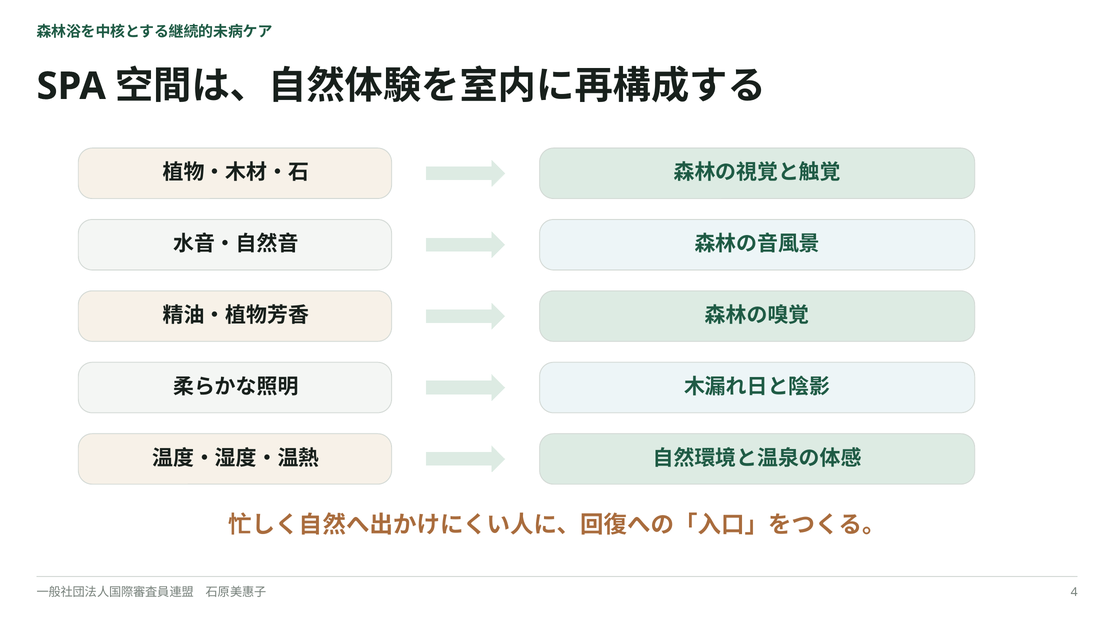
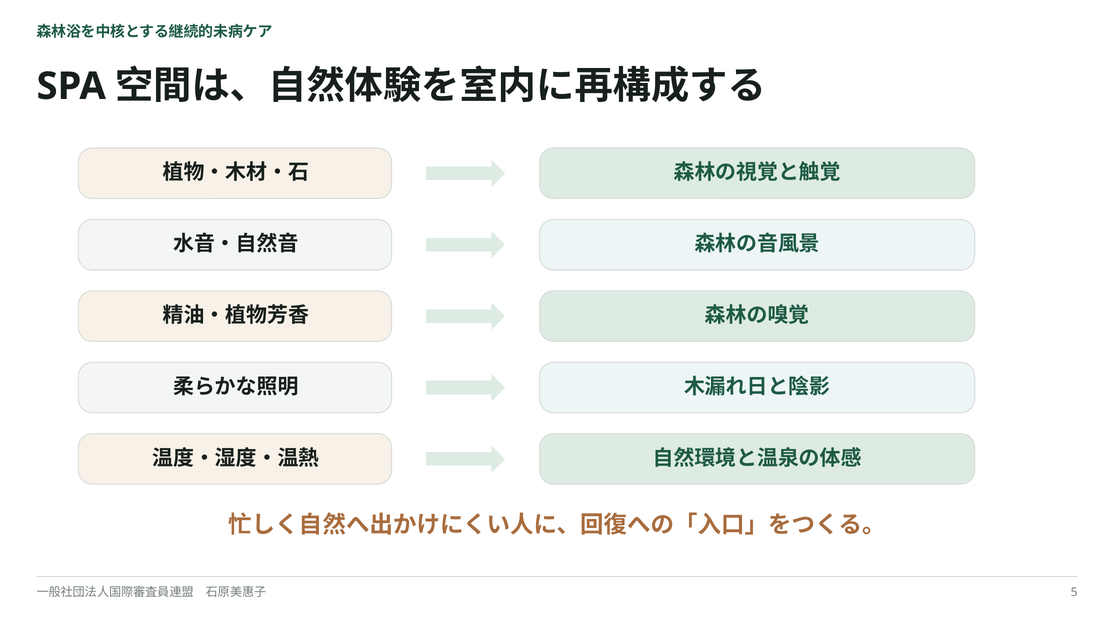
4: 4 -> 5
